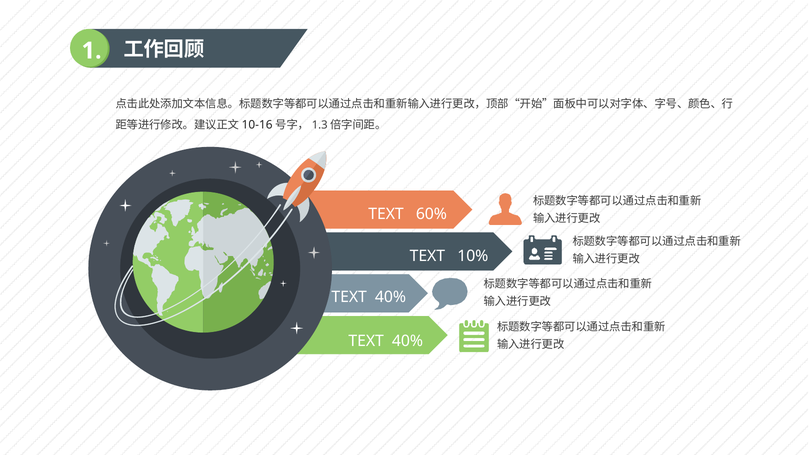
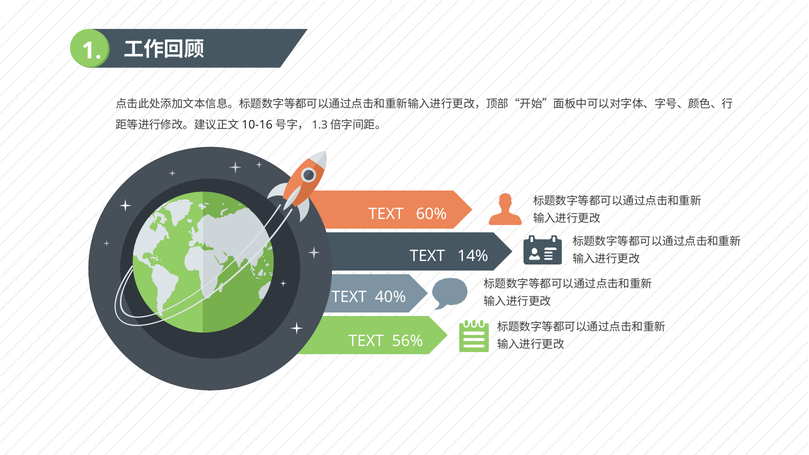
10%: 10% -> 14%
40% at (407, 341): 40% -> 56%
